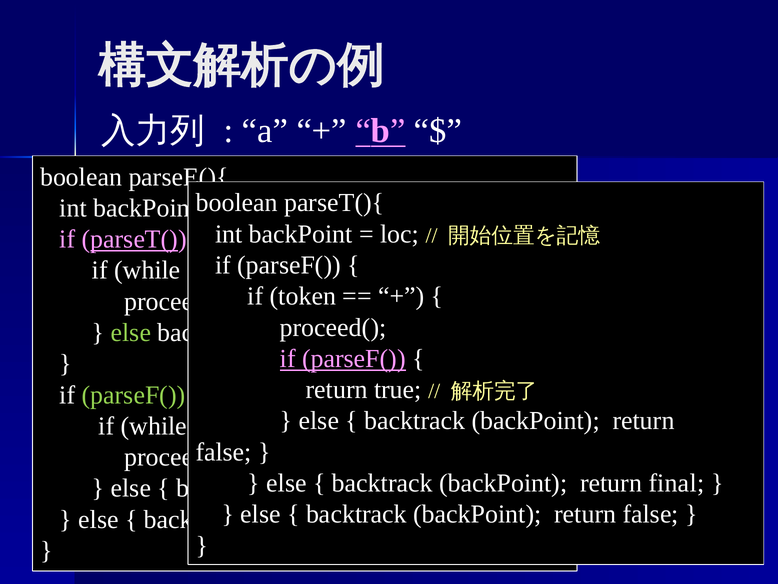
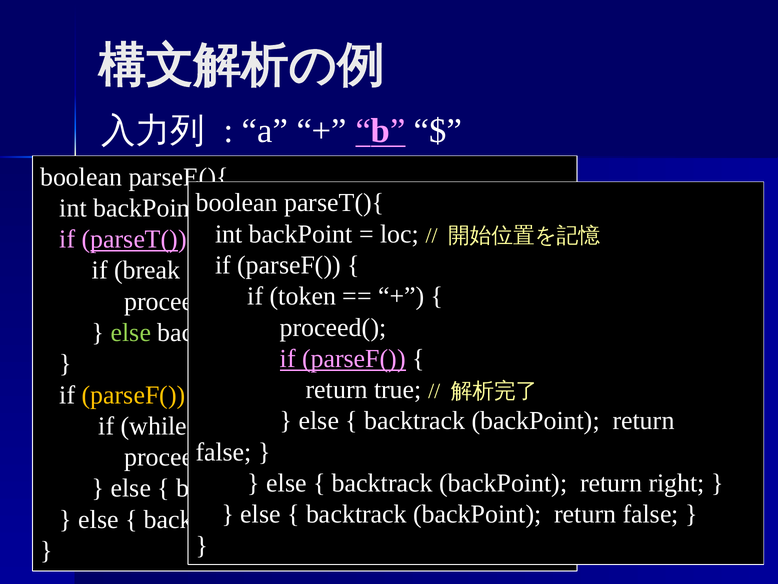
while at (147, 270): while -> break
parseF( at (134, 395) colour: light green -> yellow
final: final -> right
